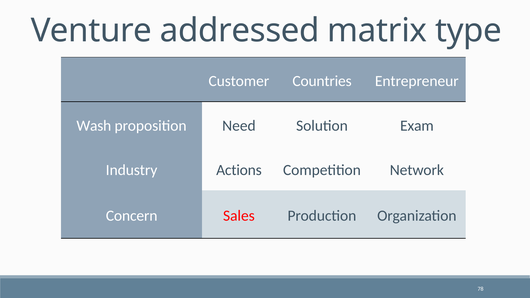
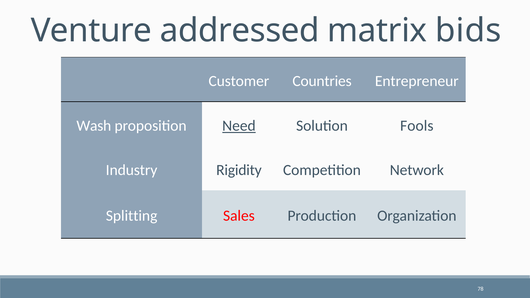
type: type -> bids
Need underline: none -> present
Exam: Exam -> Fools
Actions: Actions -> Rigidity
Concern: Concern -> Splitting
